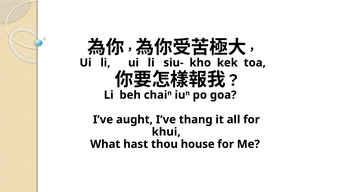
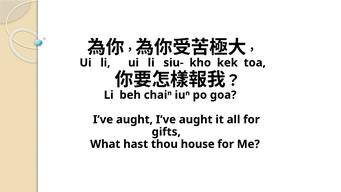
thang at (196, 119): thang -> aught
khui: khui -> gifts
